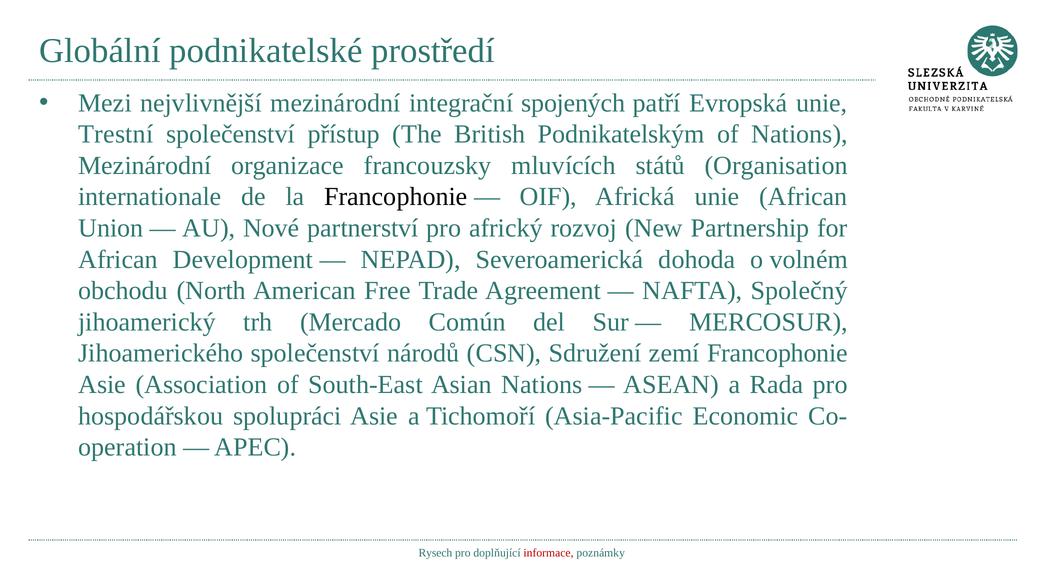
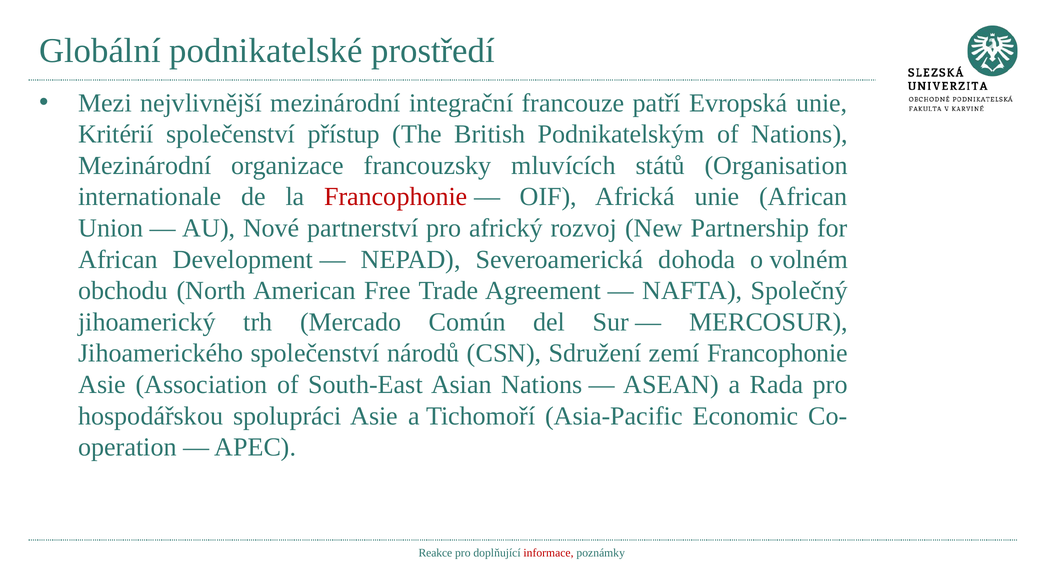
spojených: spojených -> francouze
Trestní: Trestní -> Kritérií
Francophonie at (396, 197) colour: black -> red
Rysech: Rysech -> Reakce
